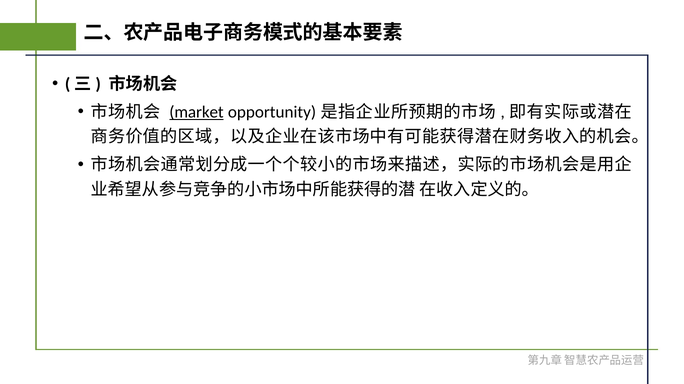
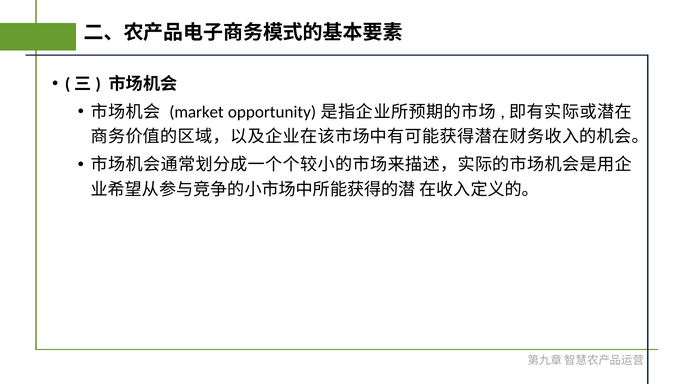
market underline: present -> none
